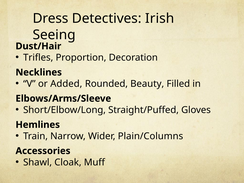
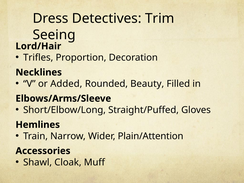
Irish: Irish -> Trim
Dust/Hair: Dust/Hair -> Lord/Hair
Plain/Columns: Plain/Columns -> Plain/Attention
